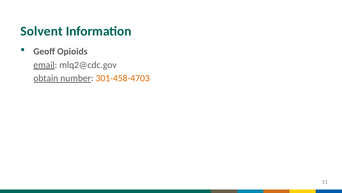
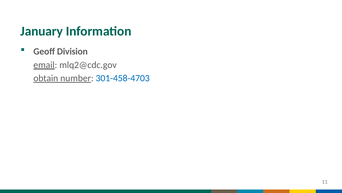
Solvent: Solvent -> January
Opioids: Opioids -> Division
301-458-4703 colour: orange -> blue
